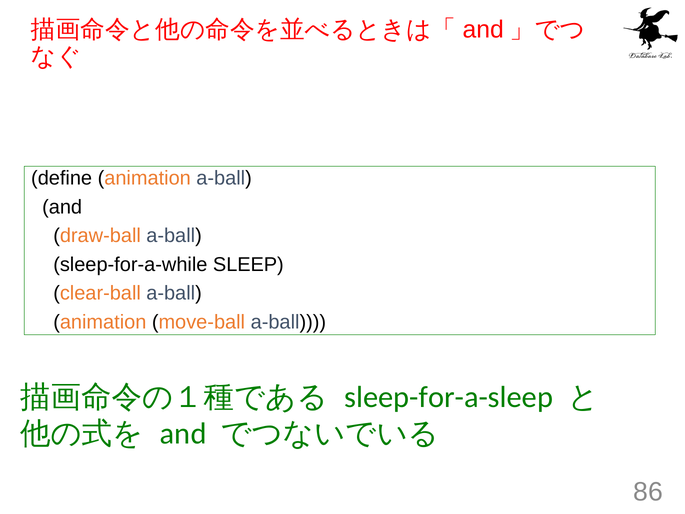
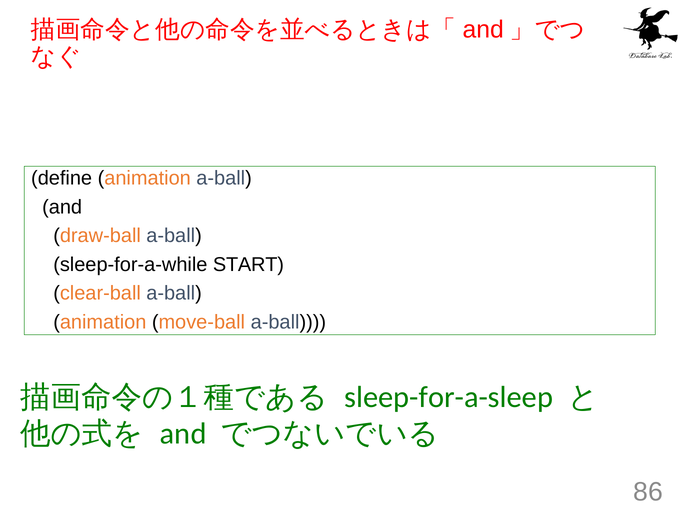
SLEEP: SLEEP -> START
